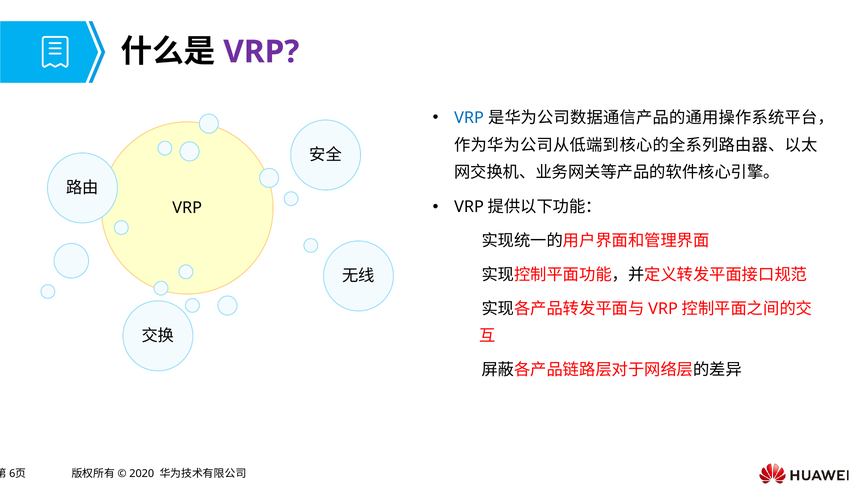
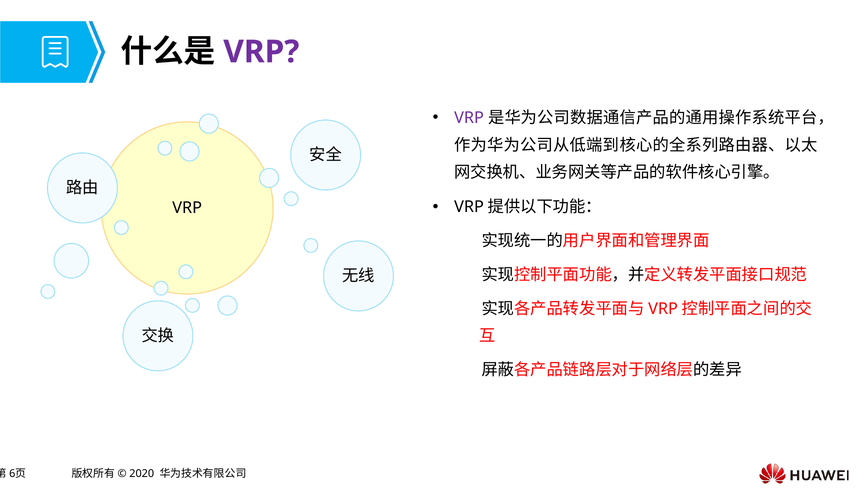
VRP at (469, 118) colour: blue -> purple
